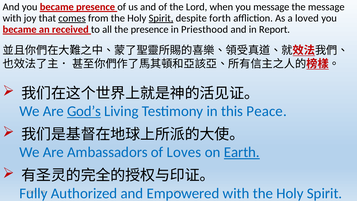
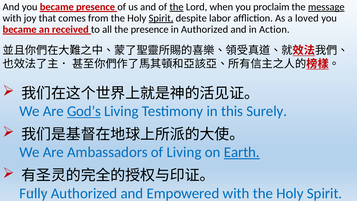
the at (177, 7) underline: none -> present
you message: message -> proclaim
message at (326, 7) underline: none -> present
comes underline: present -> none
forth: forth -> labor
in Priesthood: Priesthood -> Authorized
Report: Report -> Action
Peace: Peace -> Surely
of Loves: Loves -> Living
